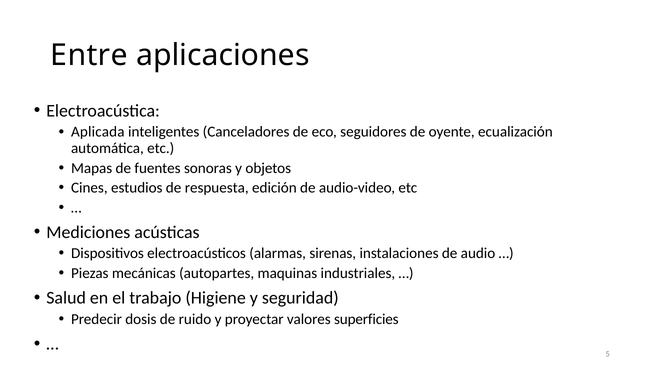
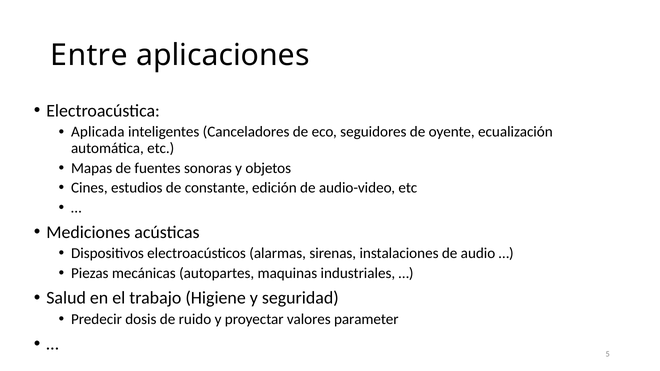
respuesta: respuesta -> constante
superficies: superficies -> parameter
